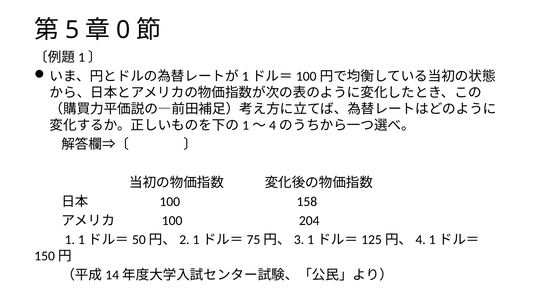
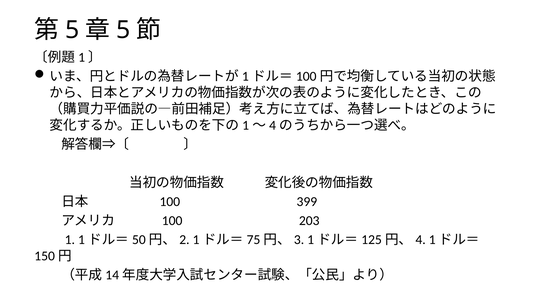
0 at (123, 30): 0 -> 5
158: 158 -> 399
204: 204 -> 203
